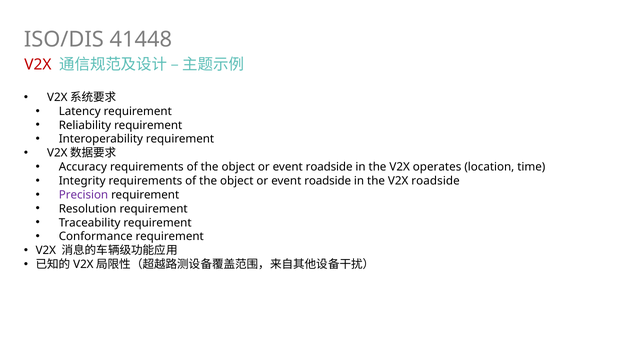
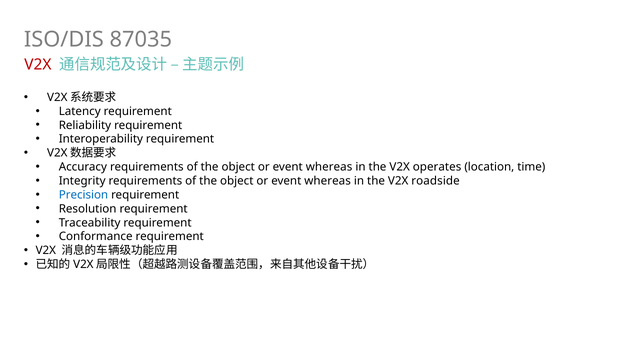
41448: 41448 -> 87035
roadside at (329, 167): roadside -> whereas
roadside at (328, 181): roadside -> whereas
Precision colour: purple -> blue
